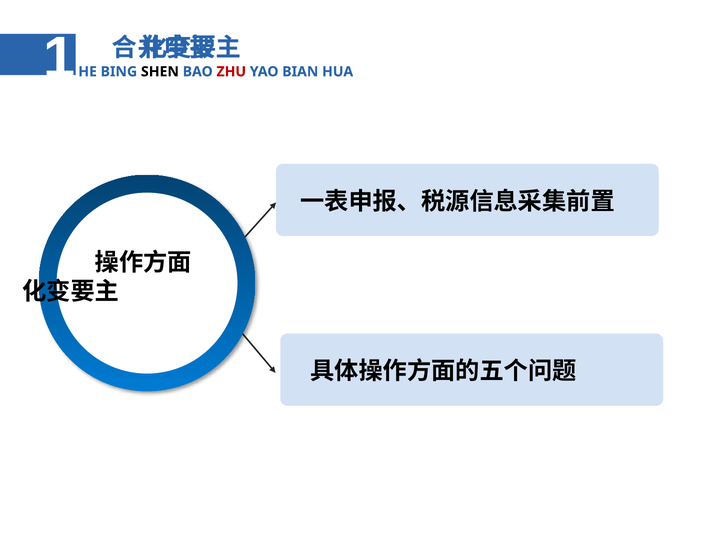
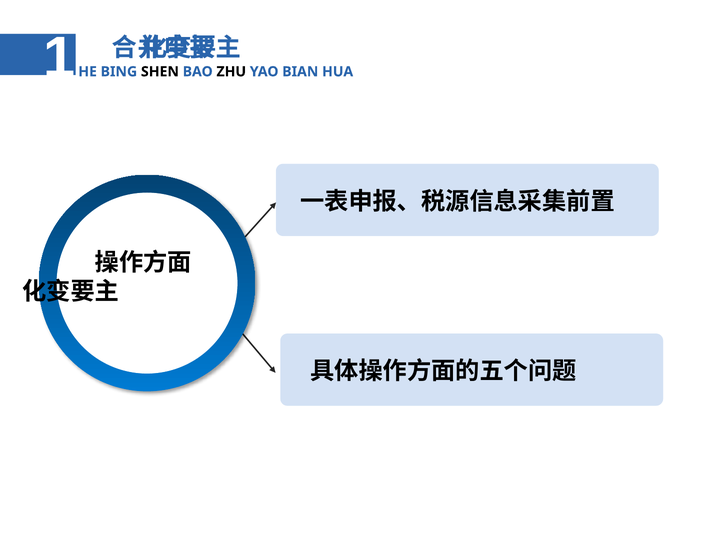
ZHU colour: red -> black
